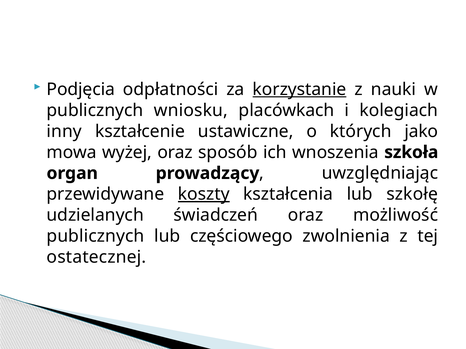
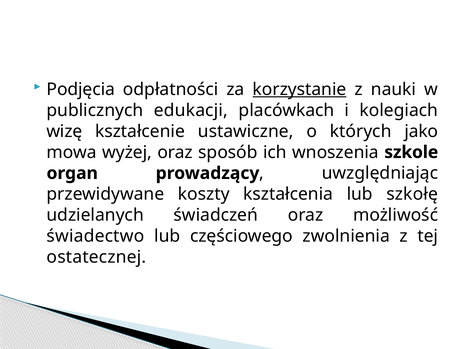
wniosku: wniosku -> edukacji
inny: inny -> wizę
szkoła: szkoła -> szkole
koszty underline: present -> none
publicznych at (95, 236): publicznych -> świadectwo
